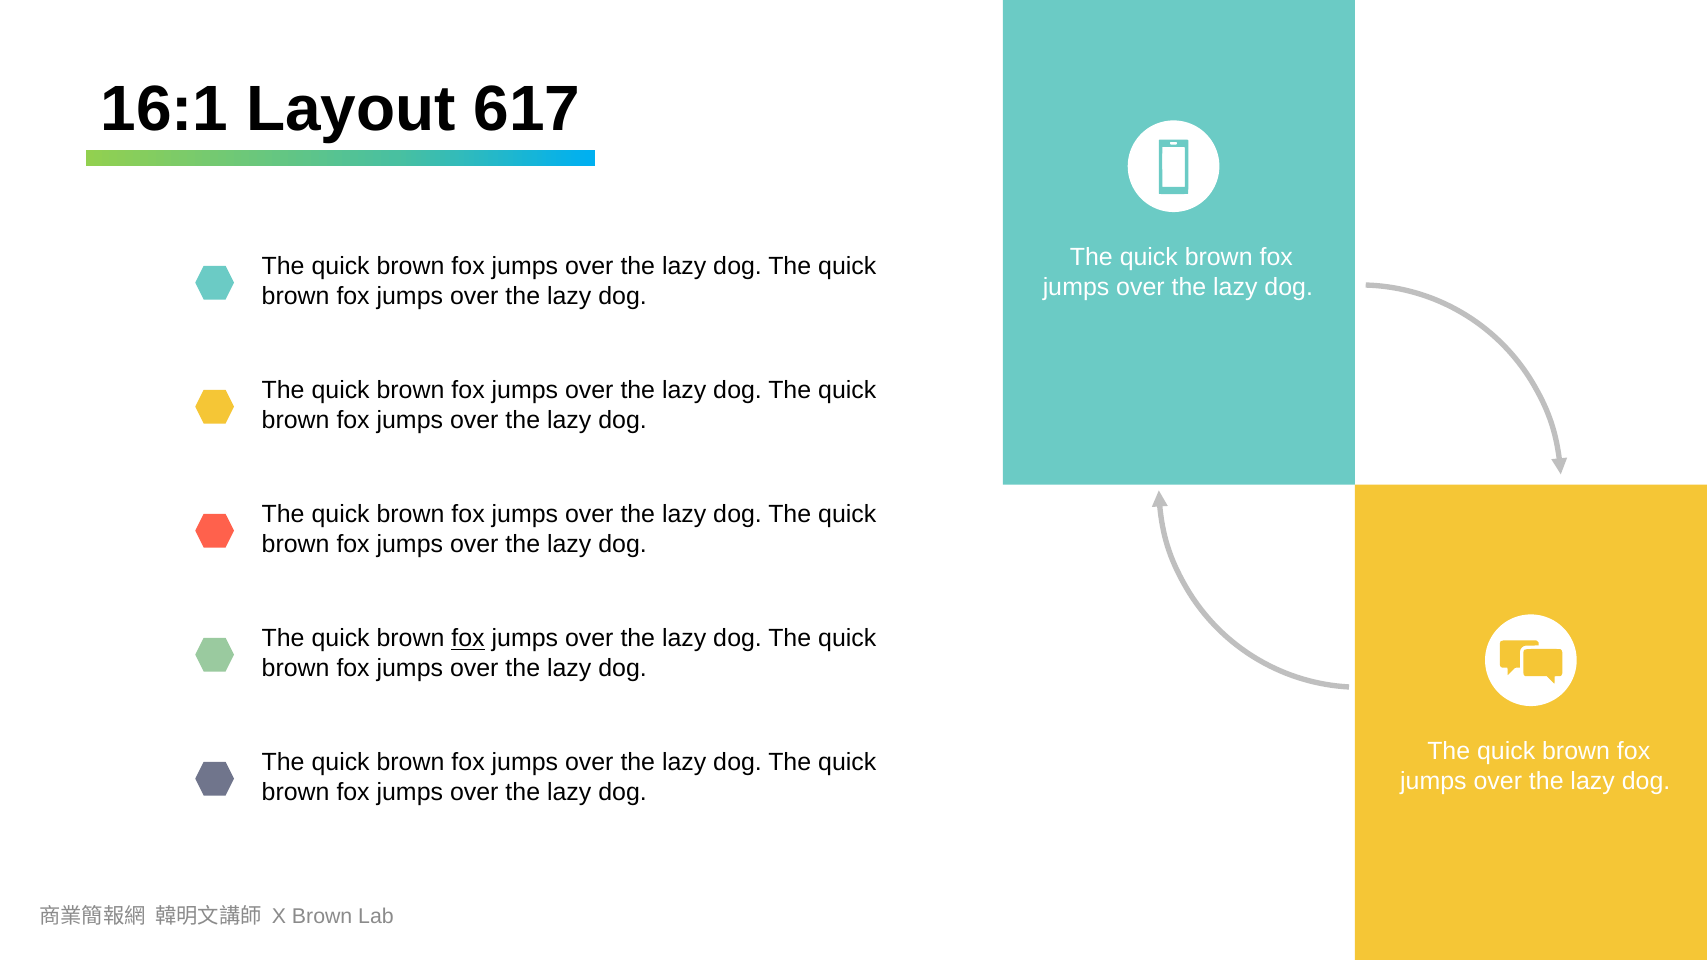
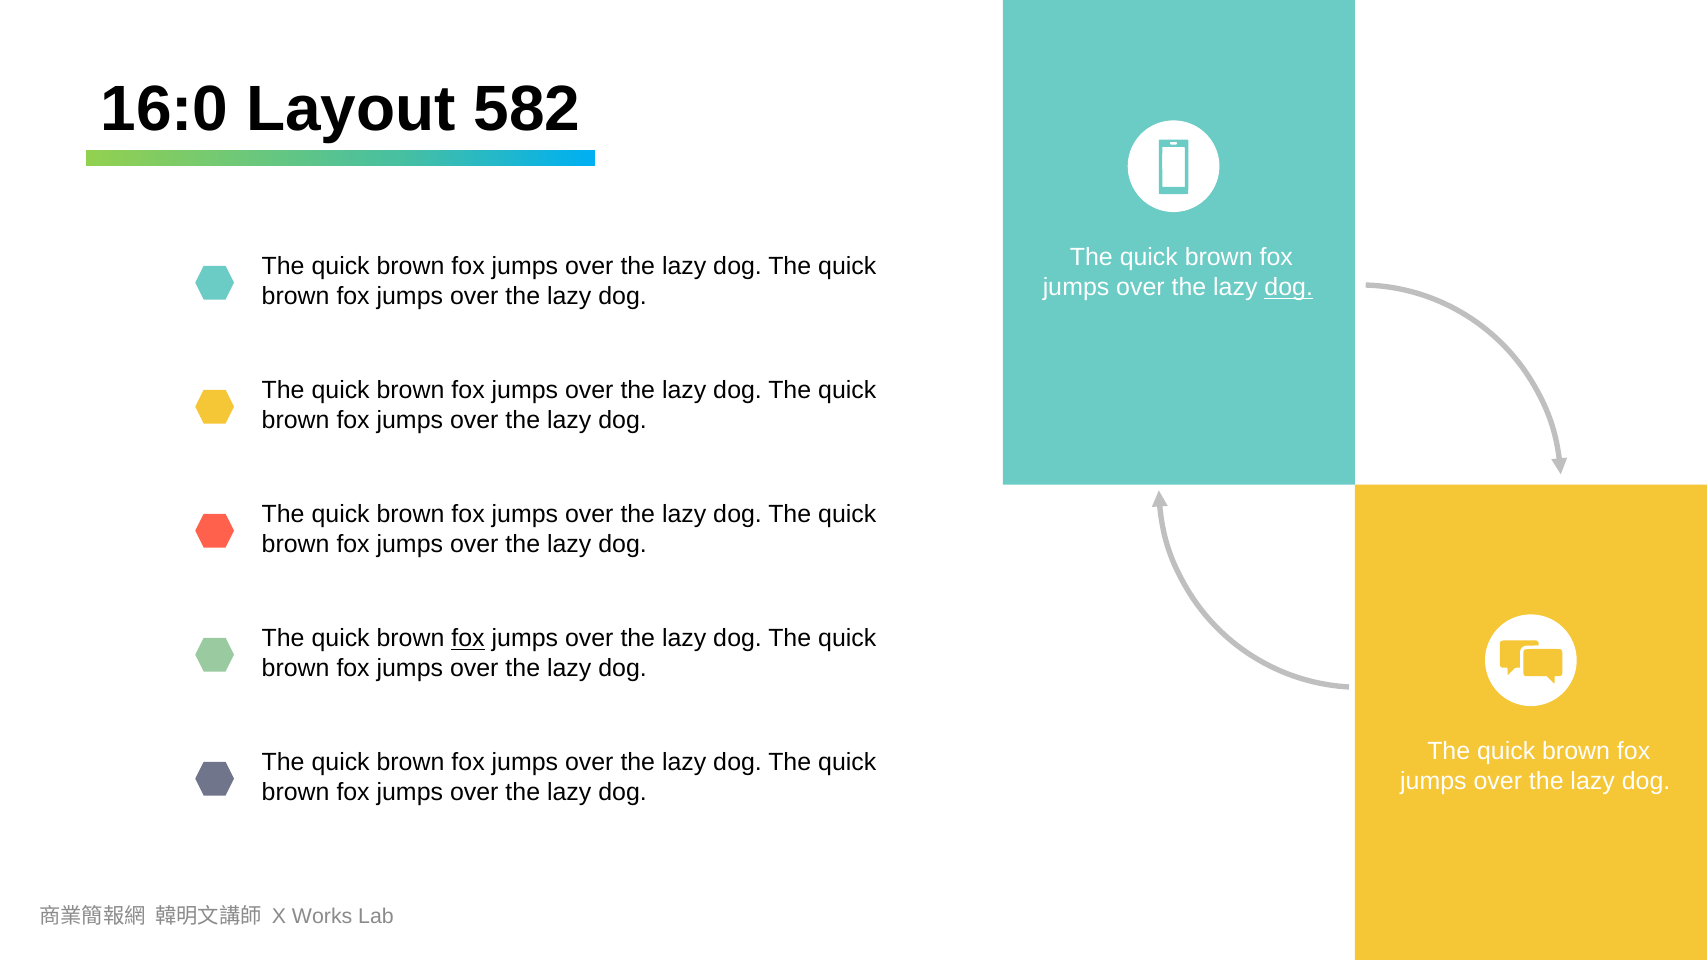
16:1: 16:1 -> 16:0
617: 617 -> 582
dog at (1289, 288) underline: none -> present
X Brown: Brown -> Works
